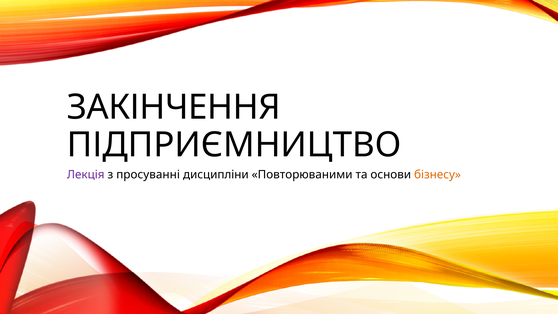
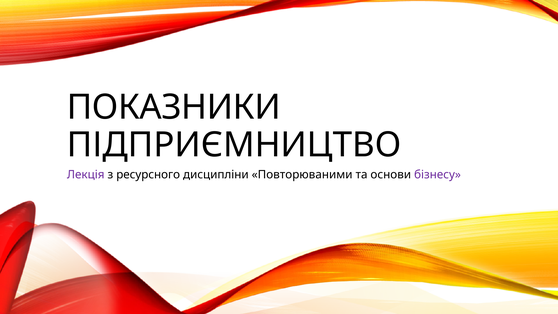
ЗАКІНЧЕННЯ: ЗАКІНЧЕННЯ -> ПОКАЗНИКИ
просуванні: просуванні -> ресурсного
бізнесу colour: orange -> purple
